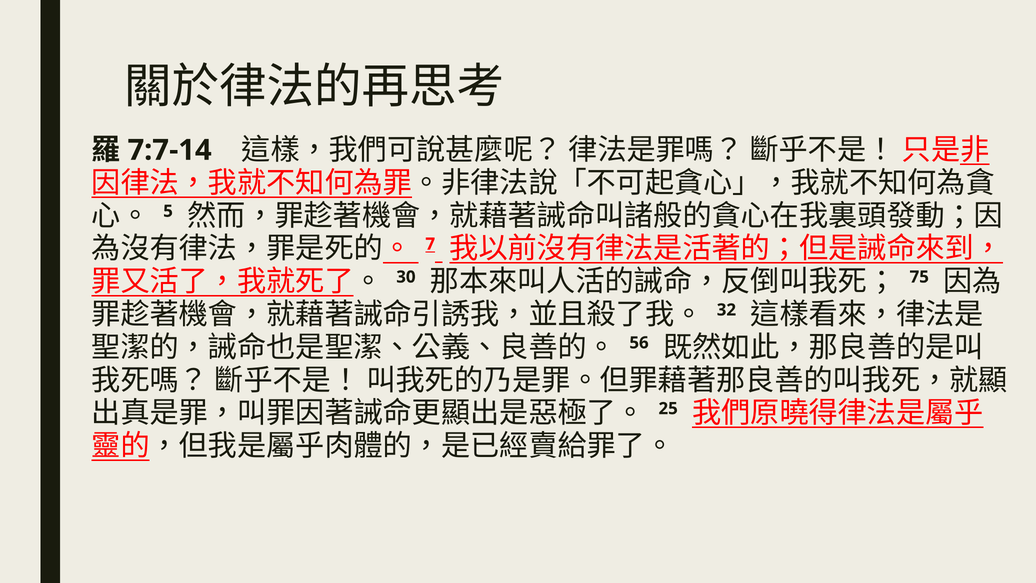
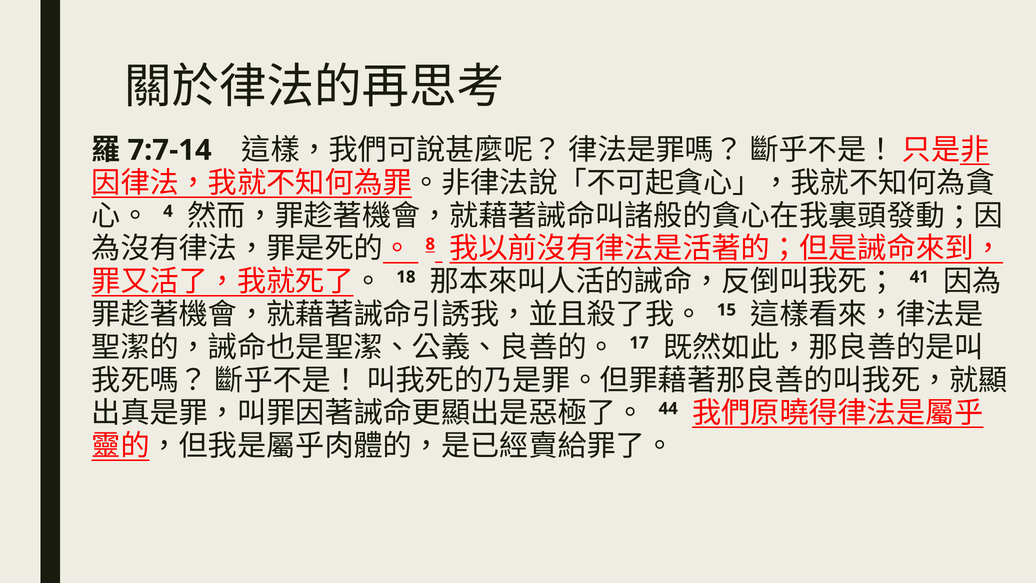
5: 5 -> 4
7: 7 -> 8
30: 30 -> 18
75: 75 -> 41
32: 32 -> 15
56: 56 -> 17
25: 25 -> 44
